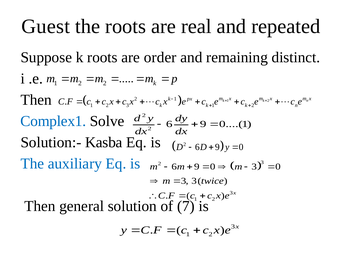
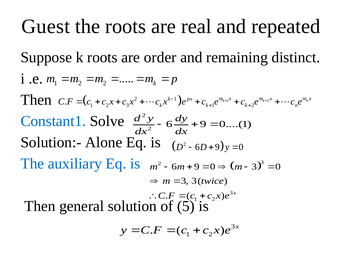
Complex1: Complex1 -> Constant1
Kasba: Kasba -> Alone
7: 7 -> 5
